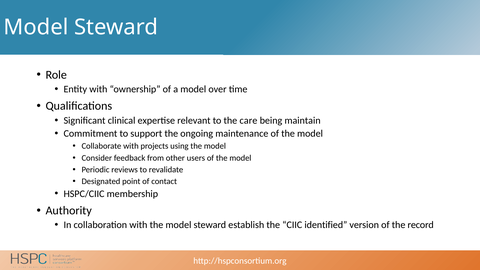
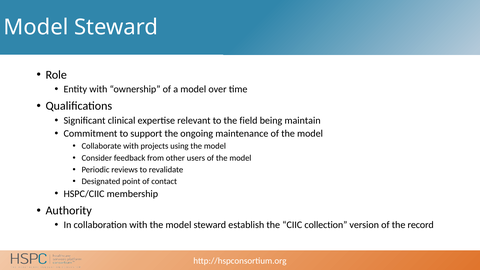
care: care -> field
identified: identified -> collection
